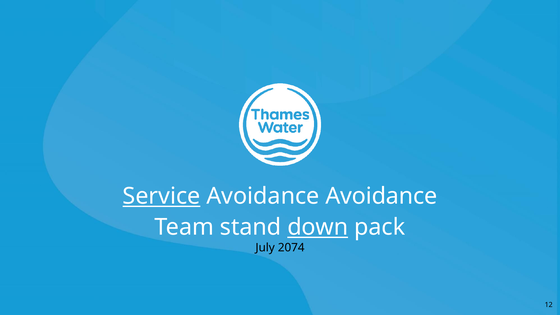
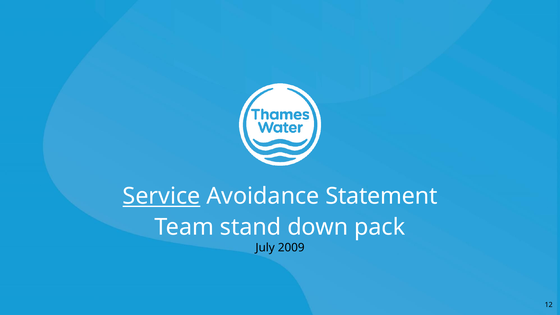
Avoidance Avoidance: Avoidance -> Statement
down underline: present -> none
2074: 2074 -> 2009
